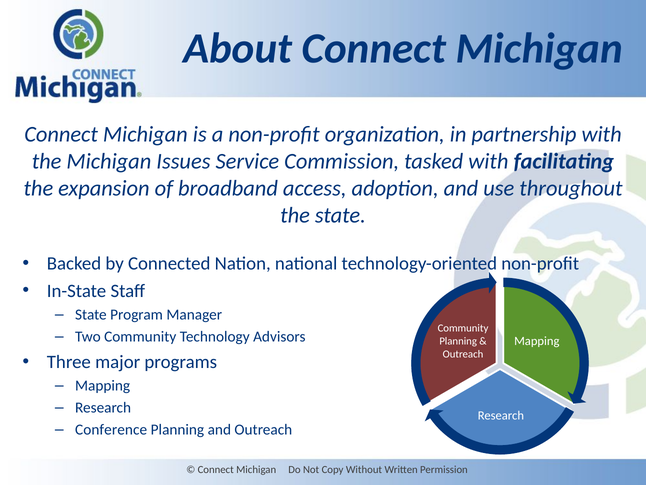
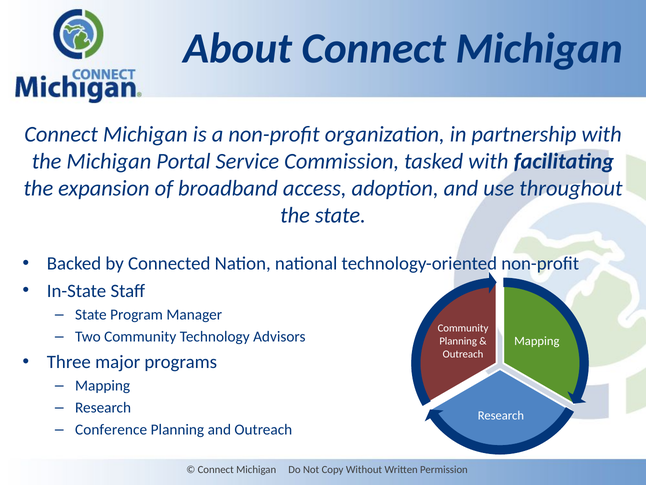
Issues: Issues -> Portal
